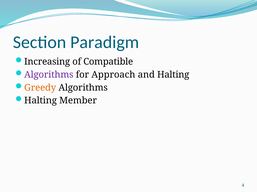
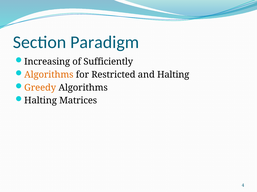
Compatible: Compatible -> Sufficiently
Algorithms at (49, 75) colour: purple -> orange
Approach: Approach -> Restricted
Member: Member -> Matrices
